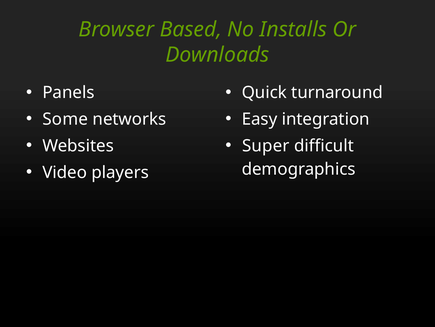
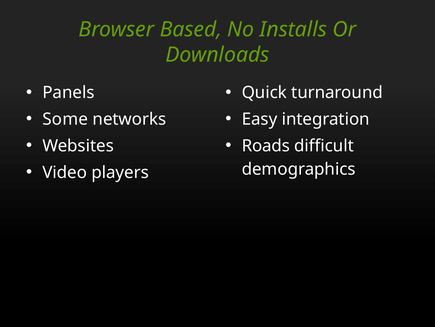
Super: Super -> Roads
